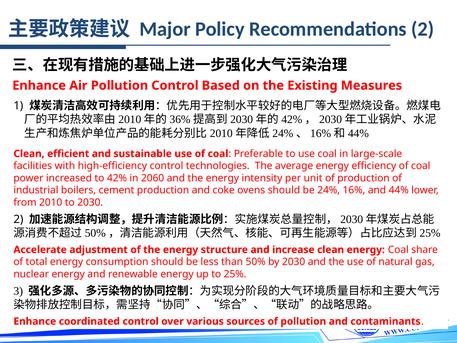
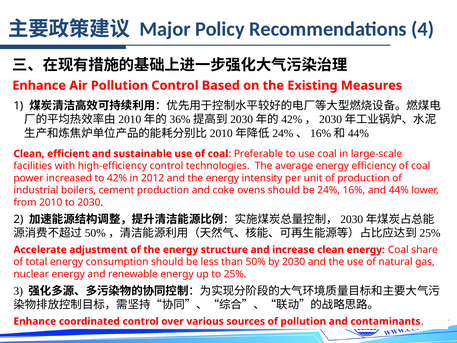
Recommendations 2: 2 -> 4
2060: 2060 -> 2012
